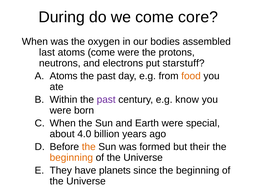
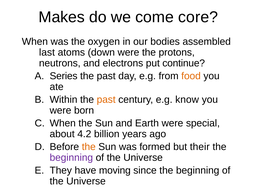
During: During -> Makes
atoms come: come -> down
starstuff: starstuff -> continue
Atoms at (64, 76): Atoms -> Series
past at (106, 99) colour: purple -> orange
4.0: 4.0 -> 4.2
beginning at (71, 157) colour: orange -> purple
planets: planets -> moving
